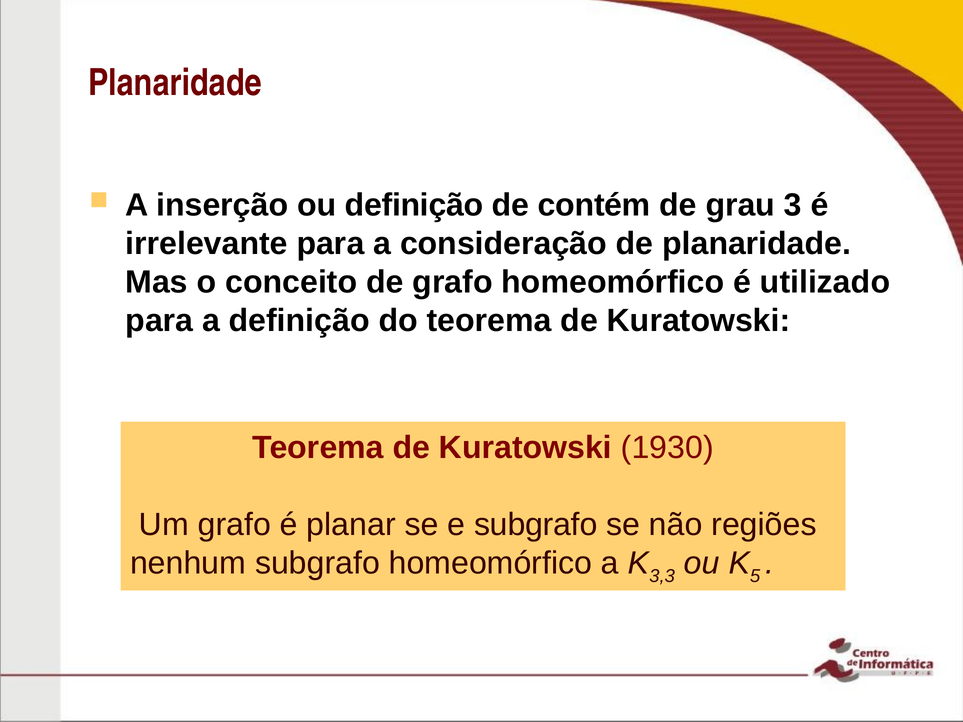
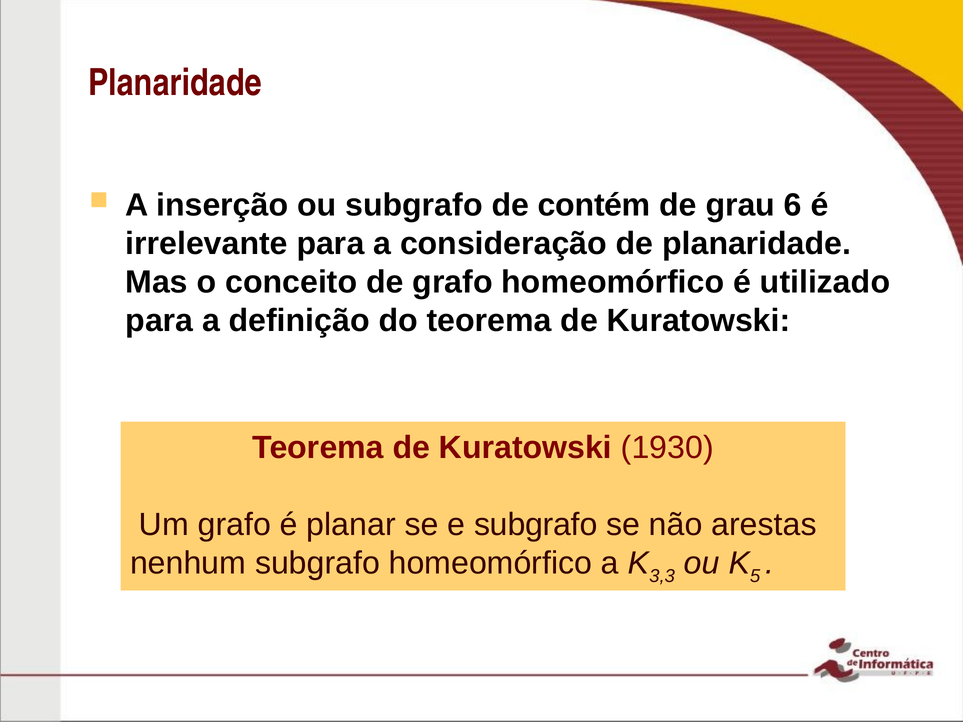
ou definição: definição -> subgrafo
3: 3 -> 6
regiões: regiões -> arestas
